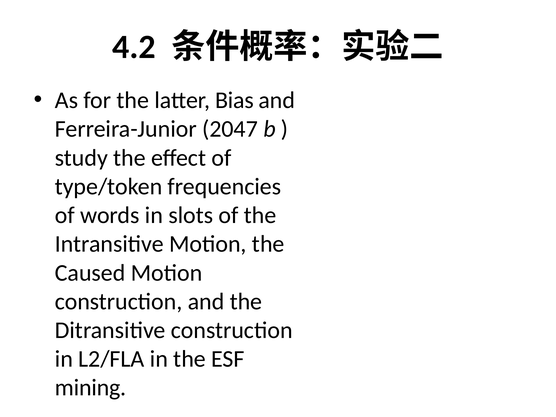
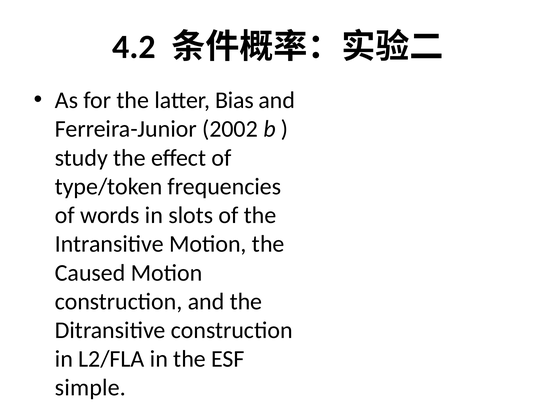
2047: 2047 -> 2002
mining: mining -> simple
